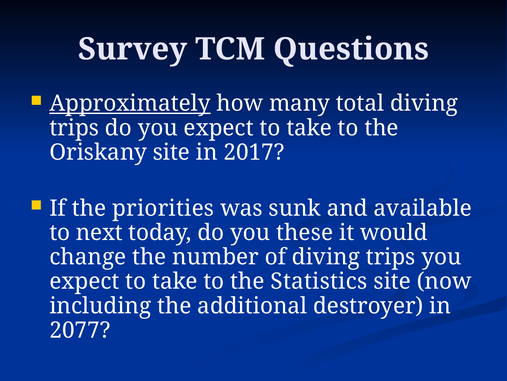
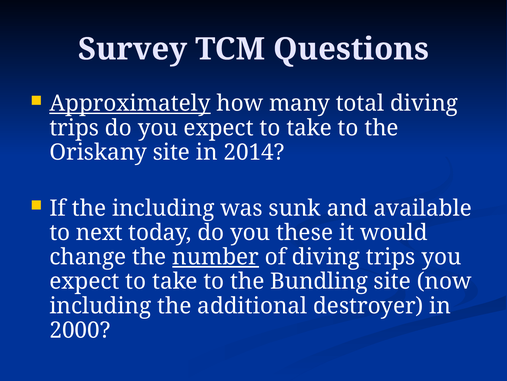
2017: 2017 -> 2014
the priorities: priorities -> including
number underline: none -> present
Statistics: Statistics -> Bundling
2077: 2077 -> 2000
